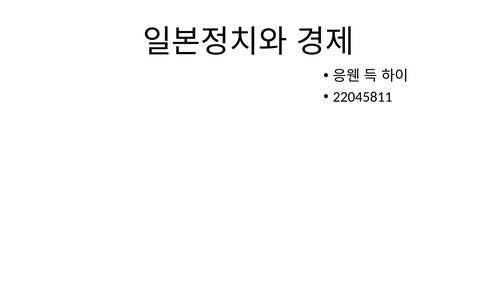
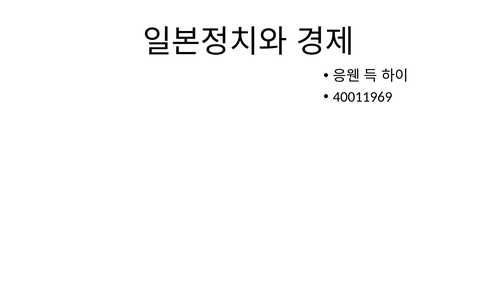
22045811: 22045811 -> 40011969
